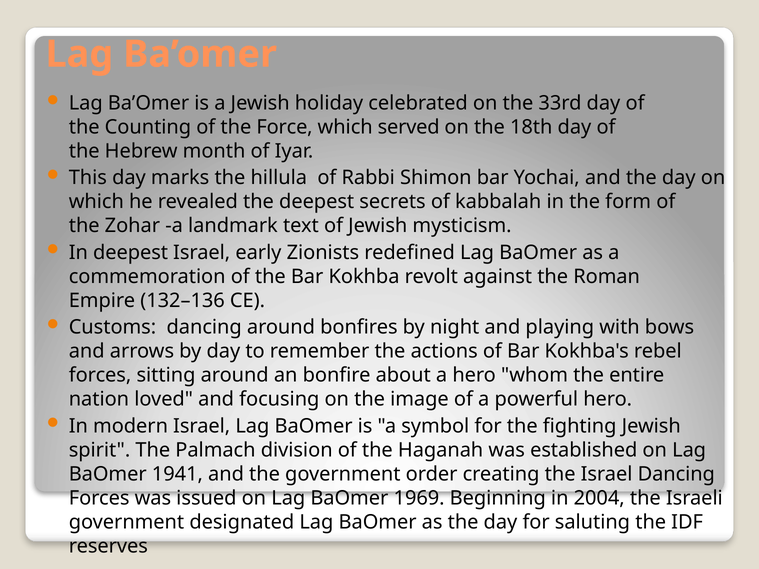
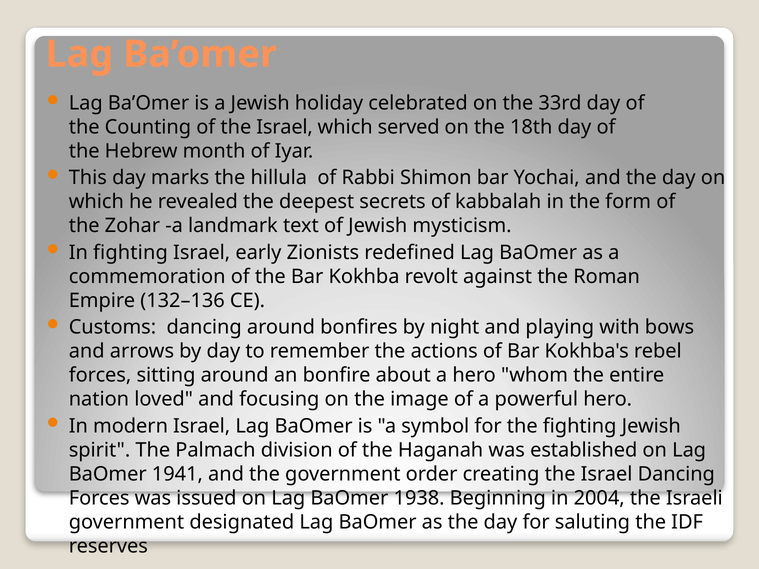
of the Force: Force -> Israel
In deepest: deepest -> fighting
1969: 1969 -> 1938
